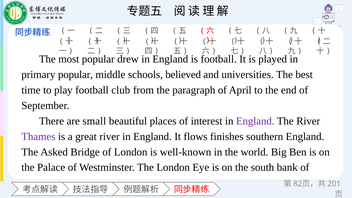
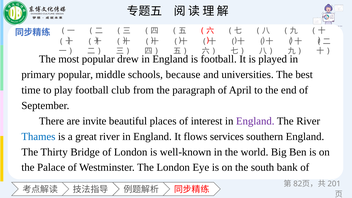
believed: believed -> because
small: small -> invite
Thames colour: purple -> blue
finishes: finishes -> services
Asked: Asked -> Thirty
